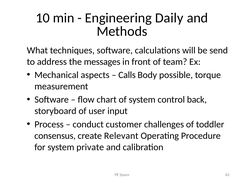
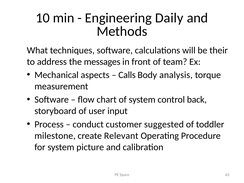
send: send -> their
possible: possible -> analysis
challenges: challenges -> suggested
consensus: consensus -> milestone
private: private -> picture
